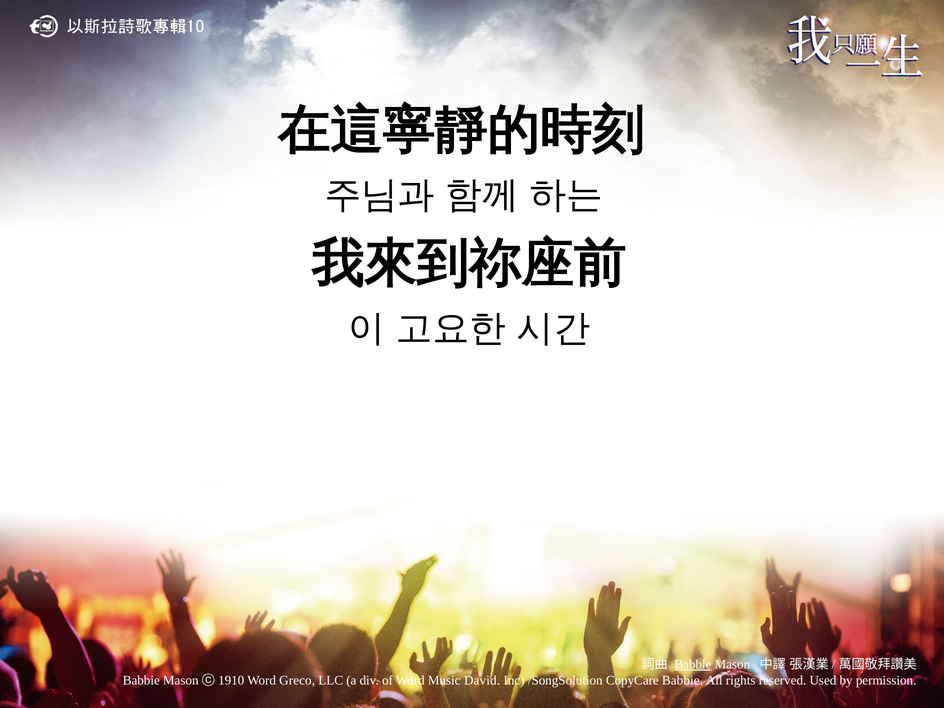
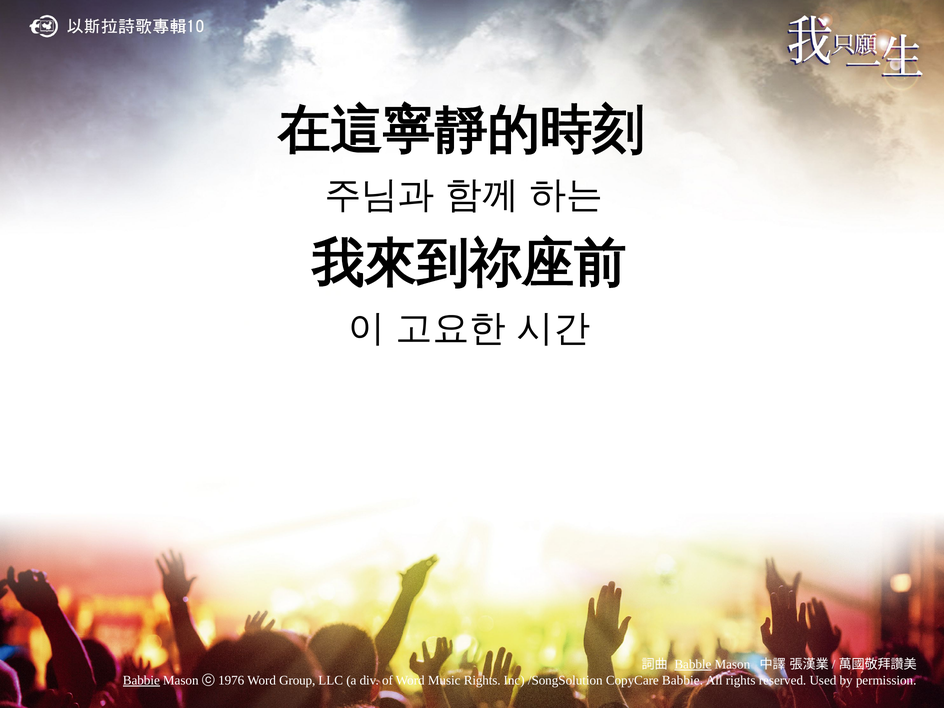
Babbie at (141, 680) underline: none -> present
1910: 1910 -> 1976
Greco: Greco -> Group
Music David: David -> Rights
